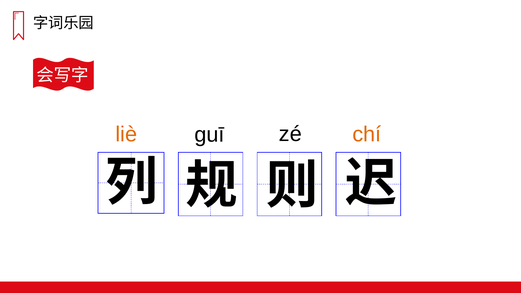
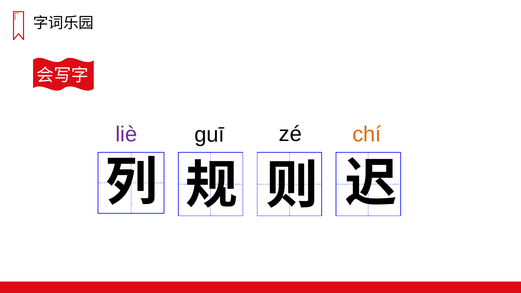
liè colour: orange -> purple
